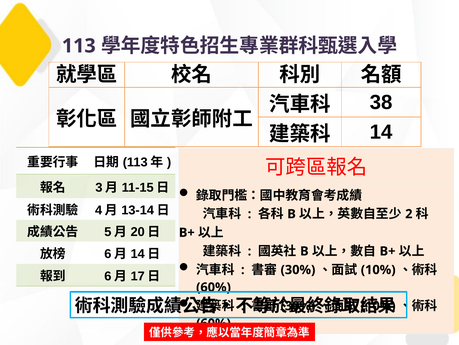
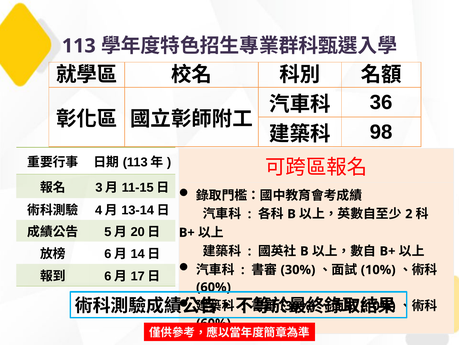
38: 38 -> 36
14: 14 -> 98
